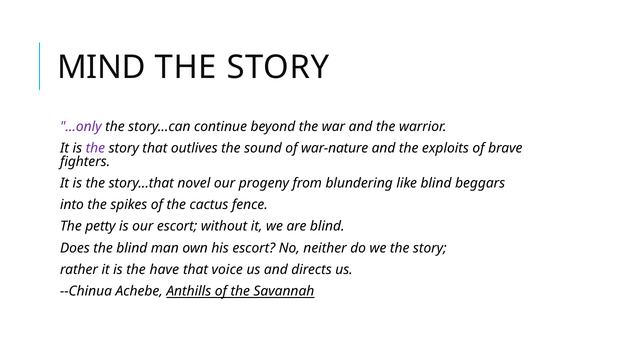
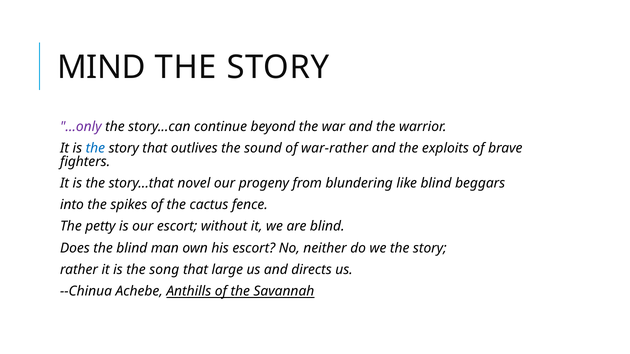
the at (95, 148) colour: purple -> blue
war-nature: war-nature -> war-rather
have: have -> song
voice: voice -> large
